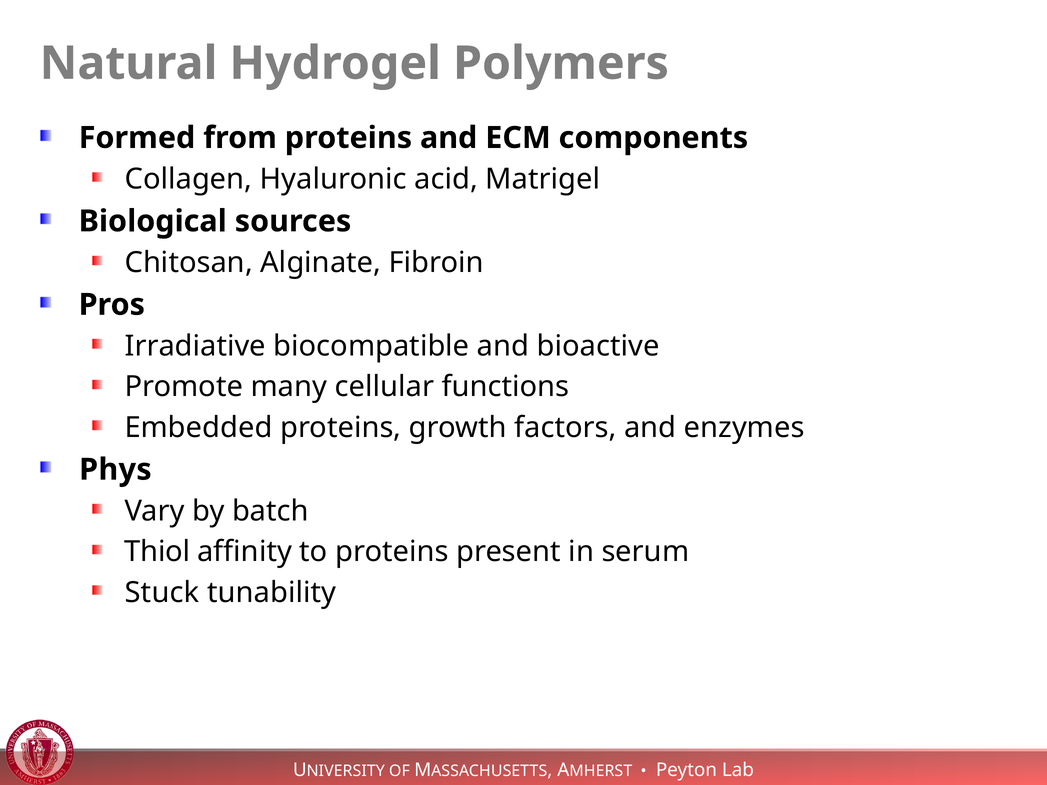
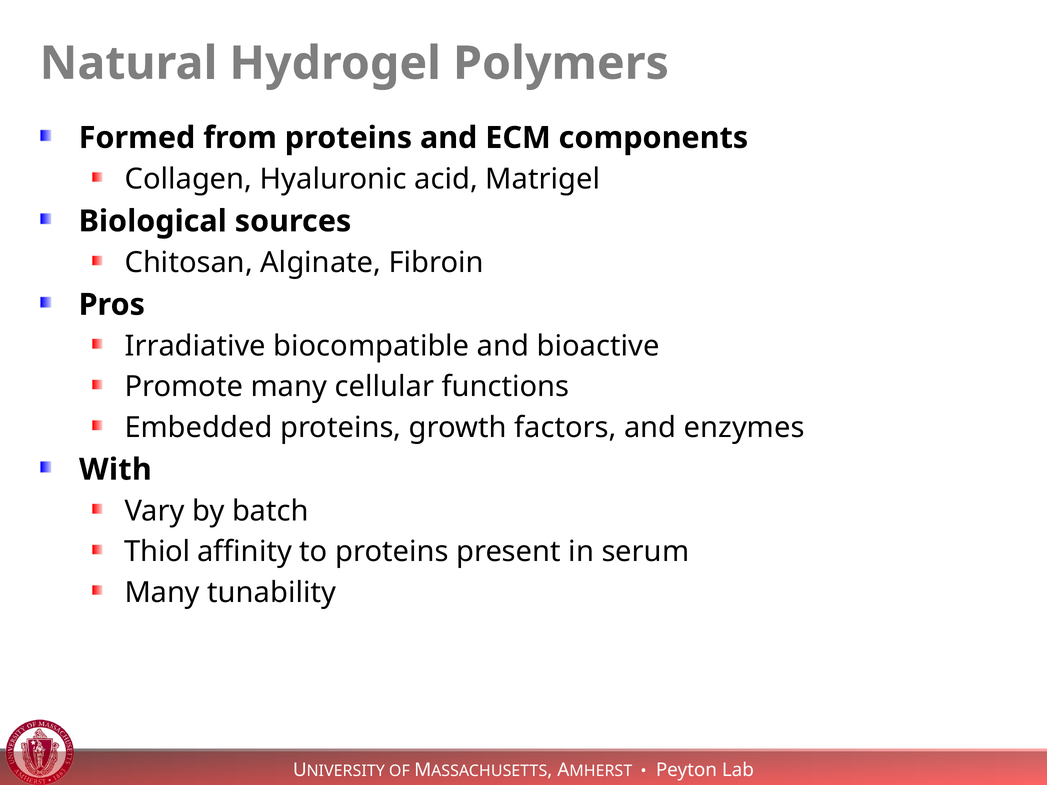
Phys: Phys -> With
Stuck at (162, 593): Stuck -> Many
